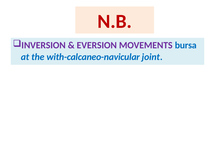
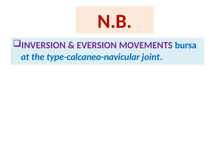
with-calcaneo-navicular: with-calcaneo-navicular -> type-calcaneo-navicular
